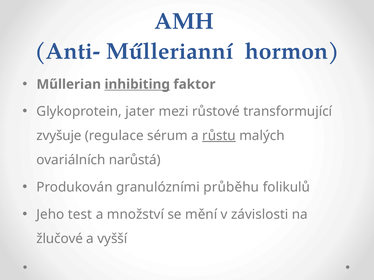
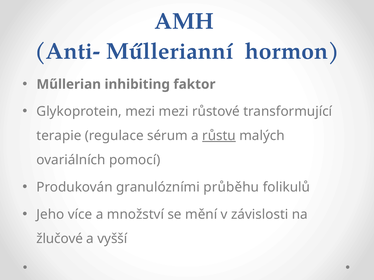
inhibiting underline: present -> none
Glykoprotein jater: jater -> mezi
zvyšuje: zvyšuje -> terapie
narůstá: narůstá -> pomocí
test: test -> více
